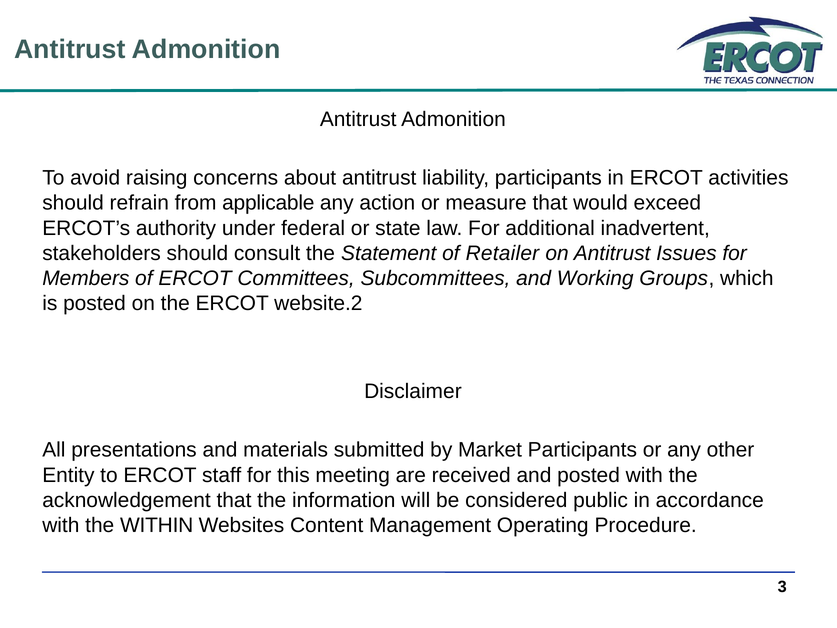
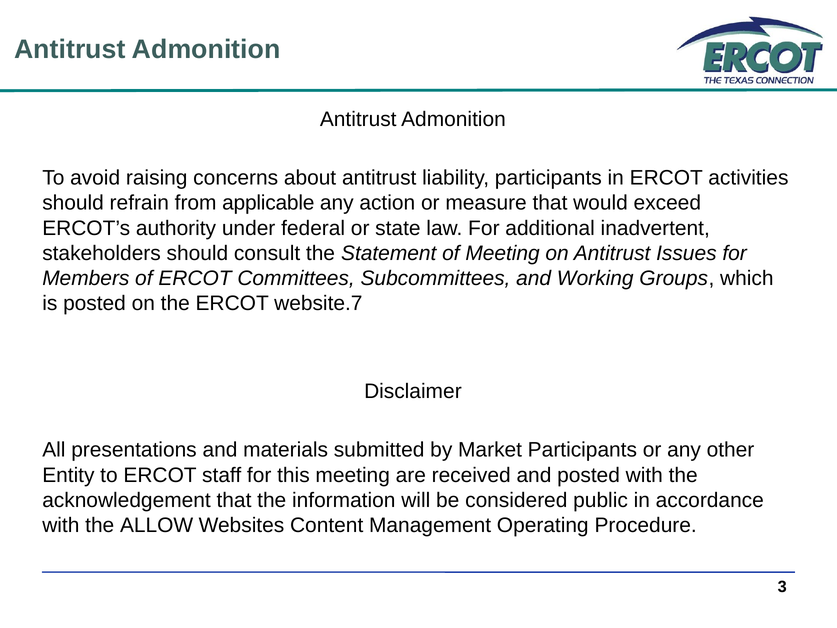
of Retailer: Retailer -> Meeting
website.2: website.2 -> website.7
WITHIN: WITHIN -> ALLOW
